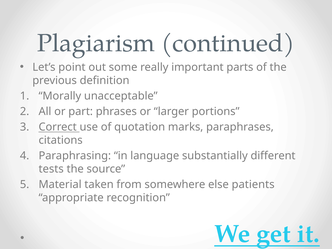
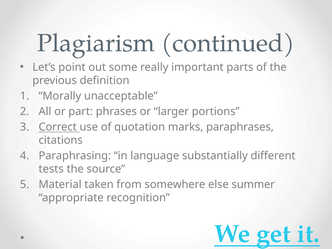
patients: patients -> summer
